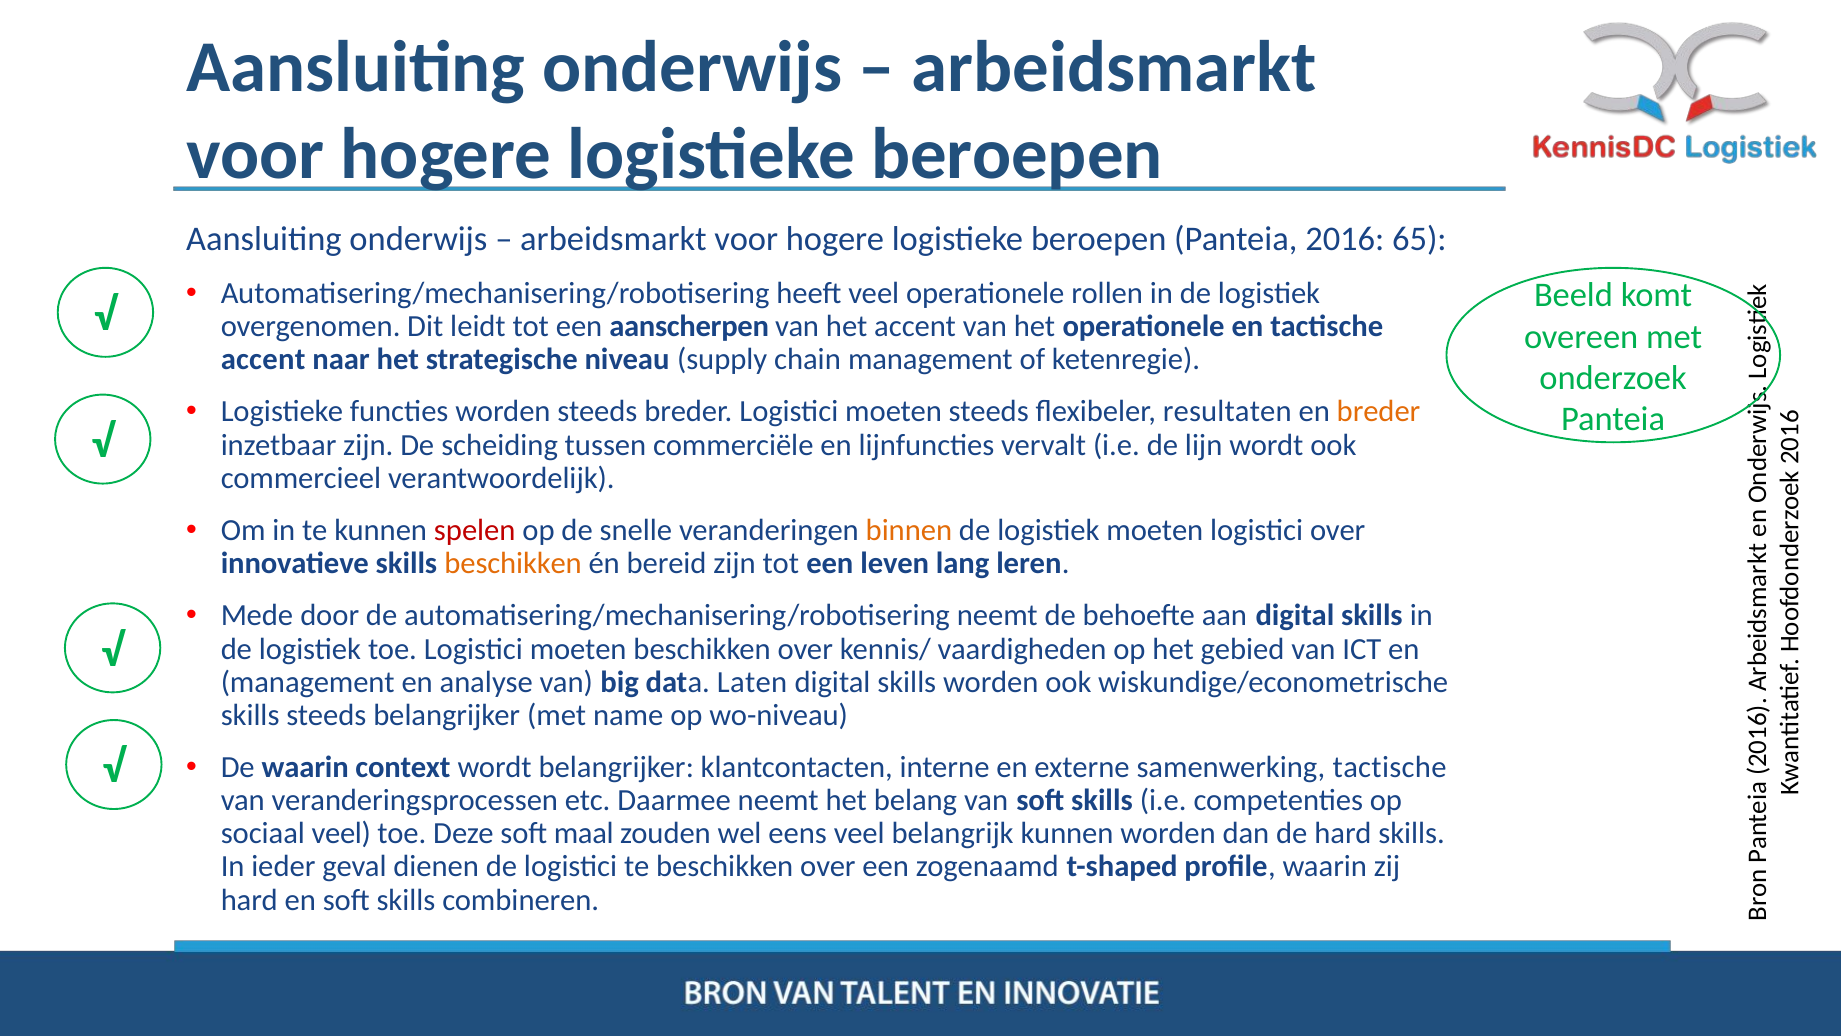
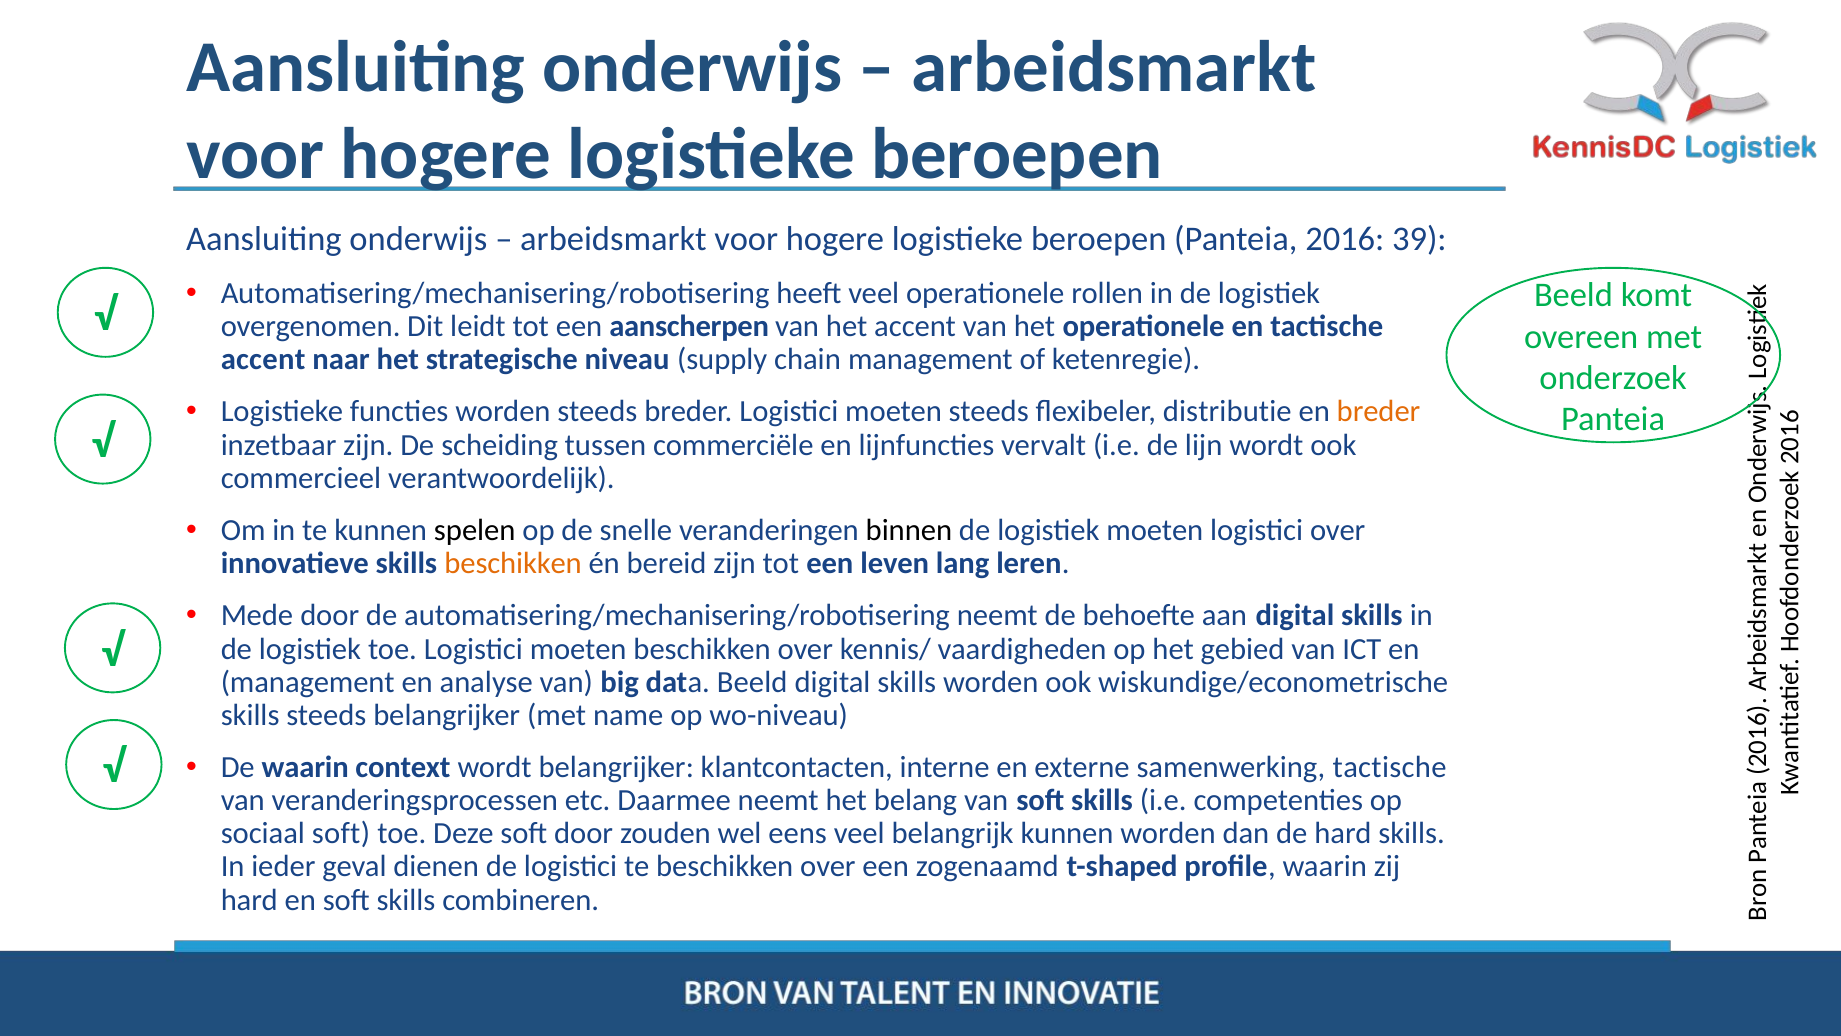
65: 65 -> 39
resultaten: resultaten -> distributie
spelen colour: red -> black
binnen colour: orange -> black
data Laten: Laten -> Beeld
sociaal veel: veel -> soft
soft maal: maal -> door
